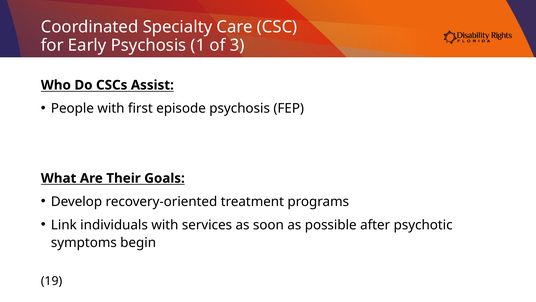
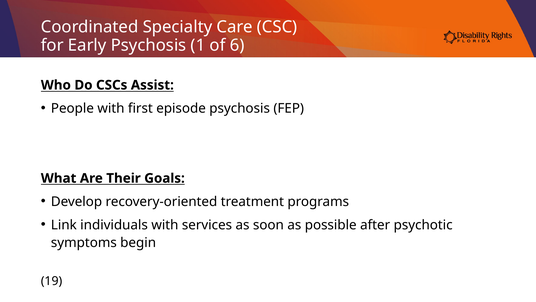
3: 3 -> 6
